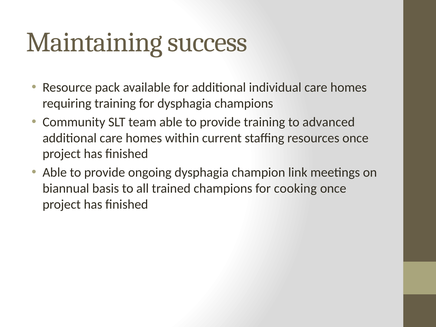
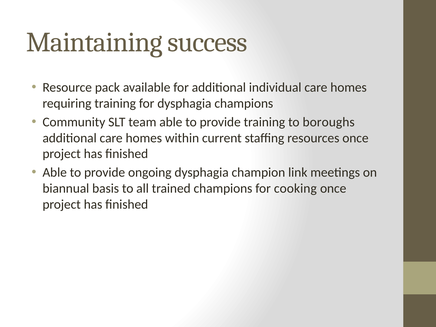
advanced: advanced -> boroughs
